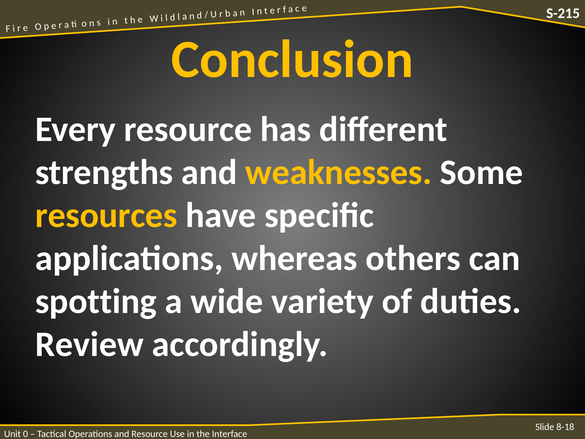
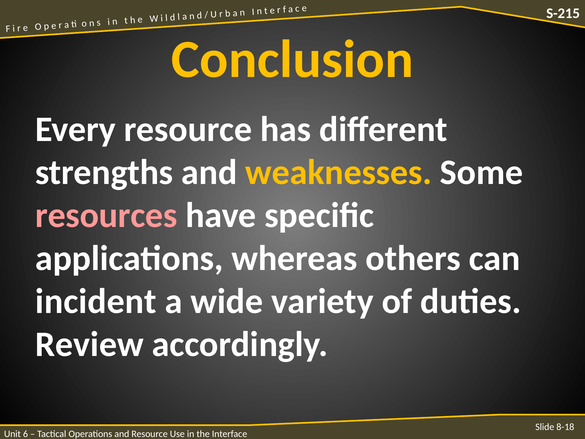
resources colour: yellow -> pink
spotting: spotting -> incident
0: 0 -> 6
